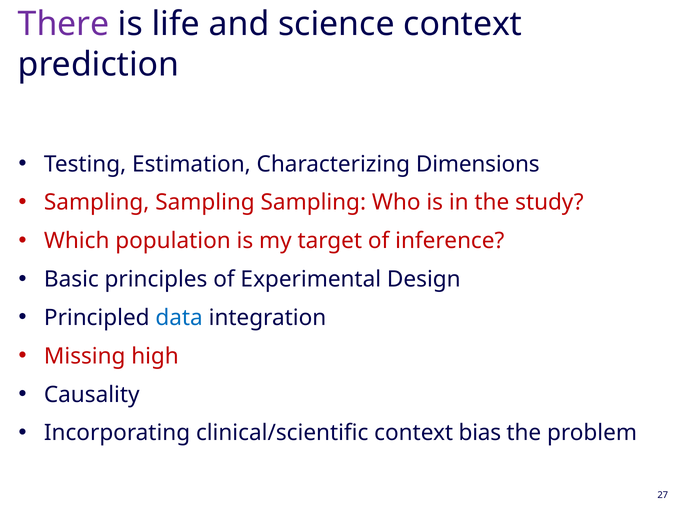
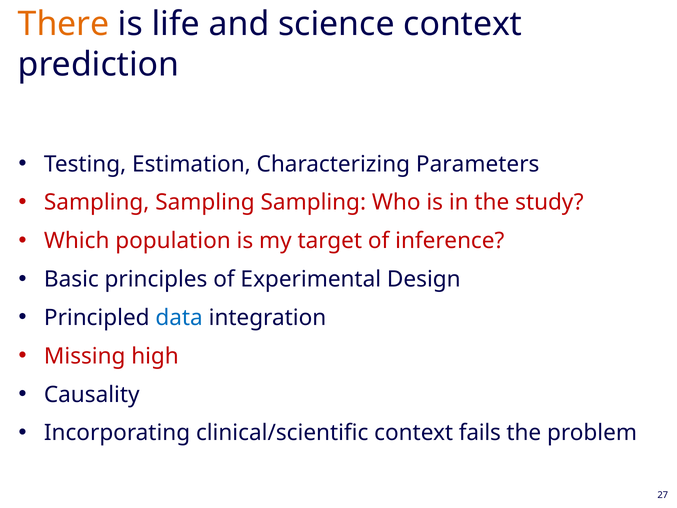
There colour: purple -> orange
Dimensions: Dimensions -> Parameters
bias: bias -> fails
